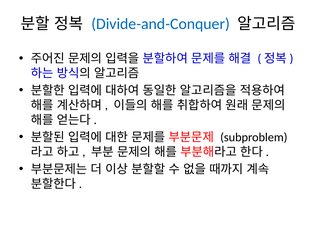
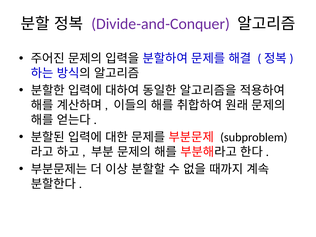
Divide-and-Conquer colour: blue -> purple
